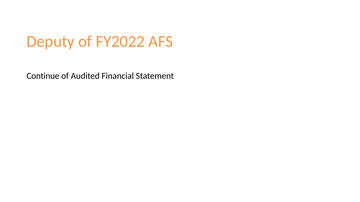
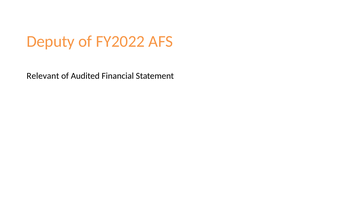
Continue: Continue -> Relevant
